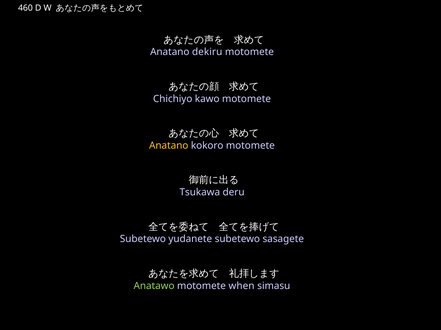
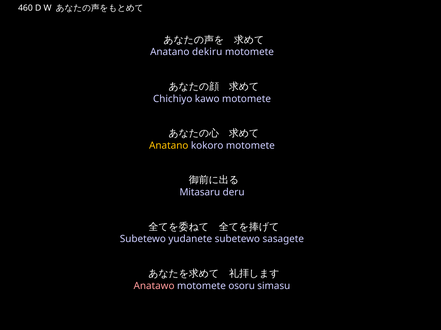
Tsukawa: Tsukawa -> Mitasaru
Anatawo colour: light green -> pink
when: when -> osoru
